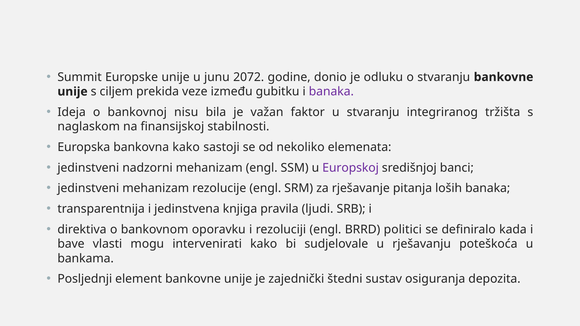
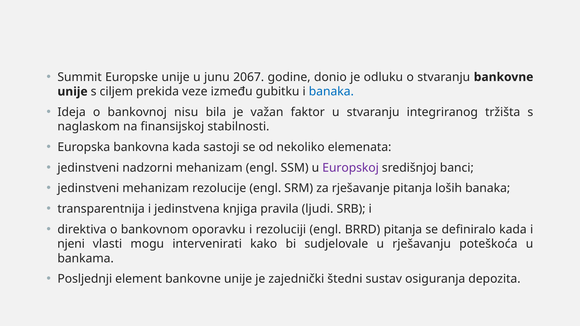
2072: 2072 -> 2067
banaka at (331, 92) colour: purple -> blue
bankovna kako: kako -> kada
BRRD politici: politici -> pitanja
bave: bave -> njeni
